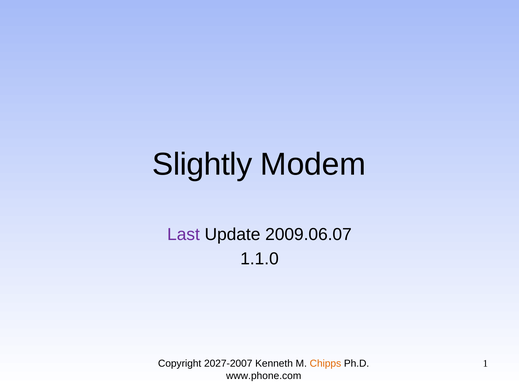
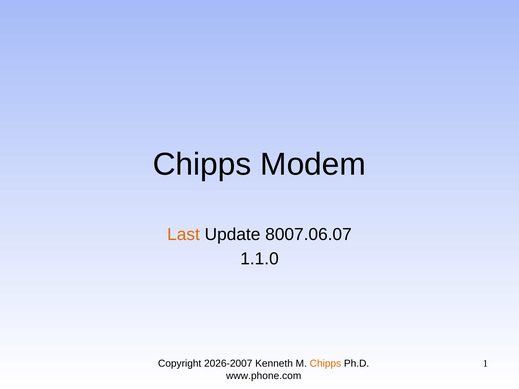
Slightly at (202, 164): Slightly -> Chipps
Last colour: purple -> orange
2009.06.07: 2009.06.07 -> 8007.06.07
2027-2007: 2027-2007 -> 2026-2007
